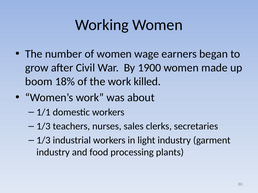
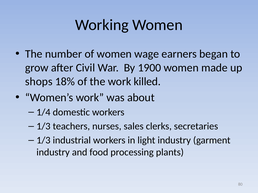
boom: boom -> shops
1/1: 1/1 -> 1/4
